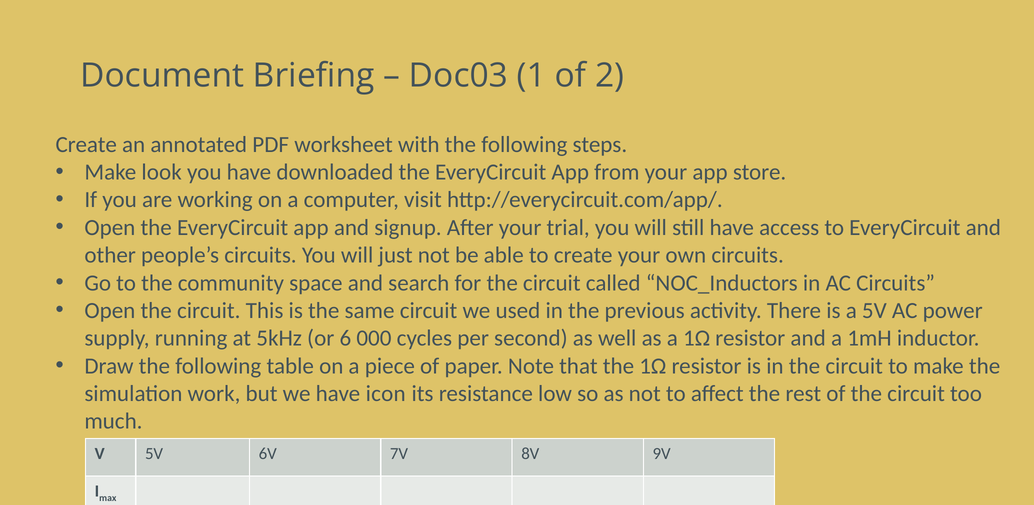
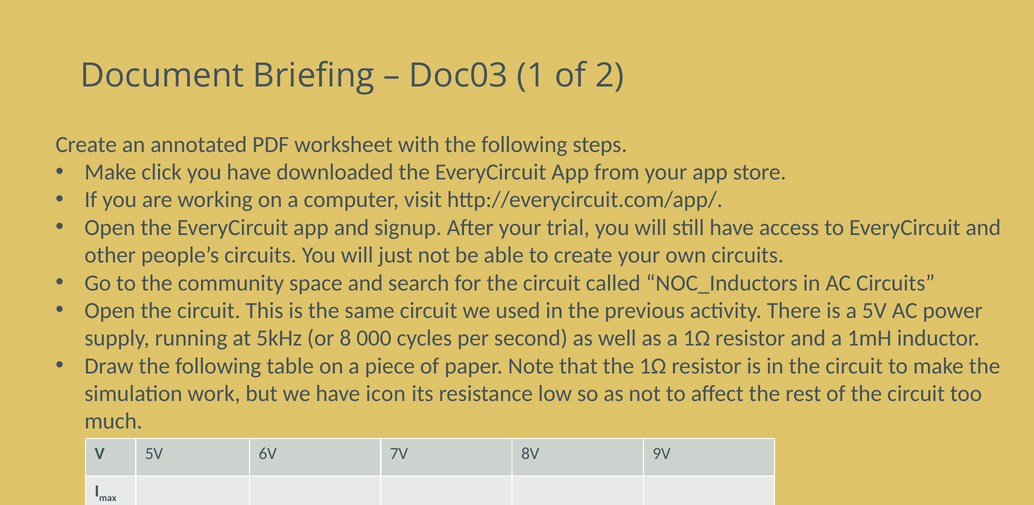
look: look -> click
6: 6 -> 8
